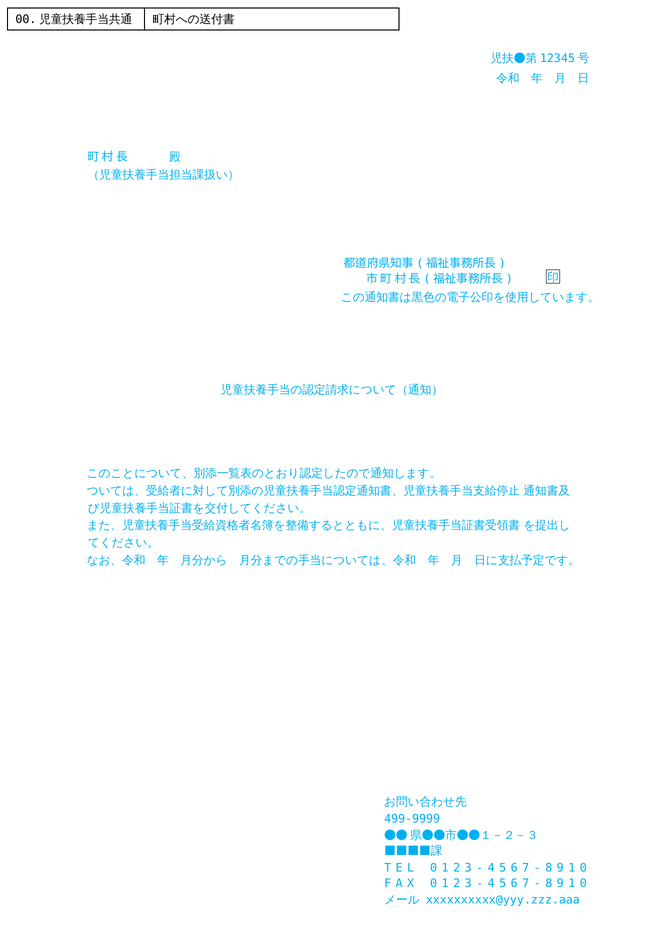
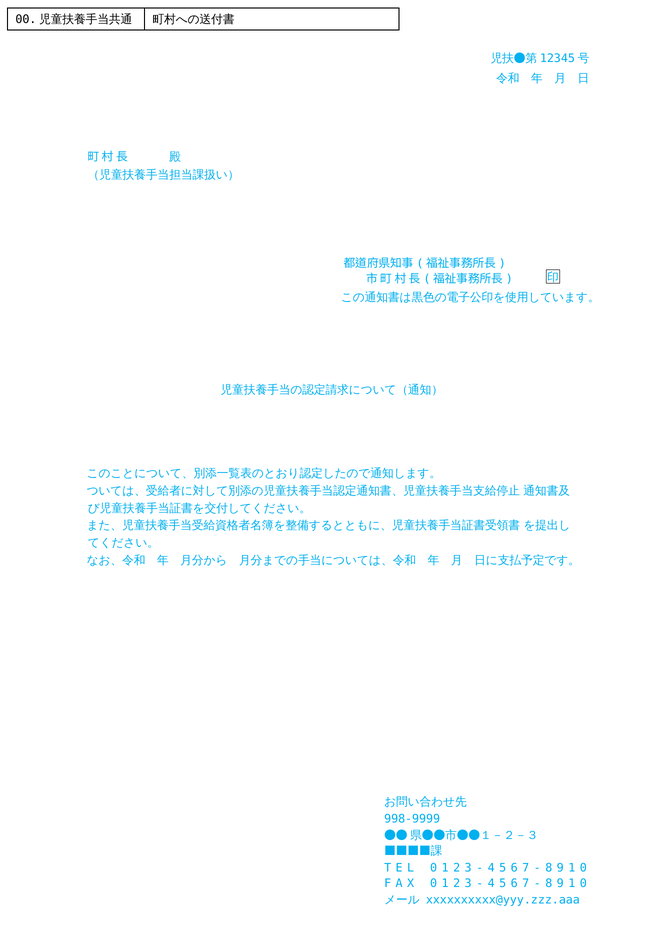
499-9999: 499-9999 -> 998-9999
